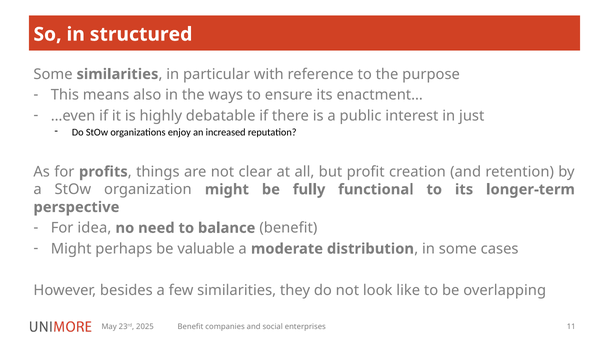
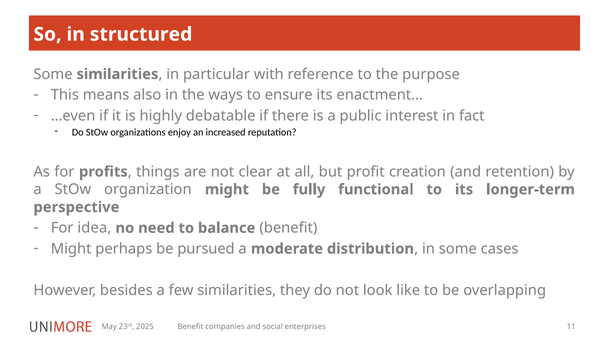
just: just -> fact
valuable: valuable -> pursued
